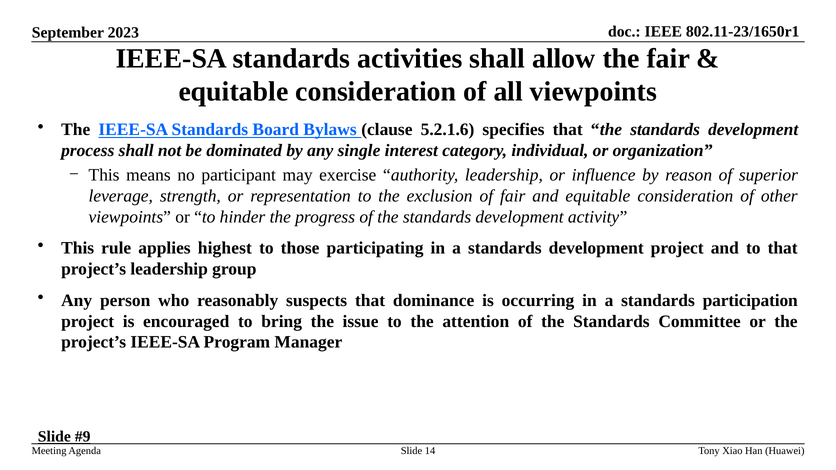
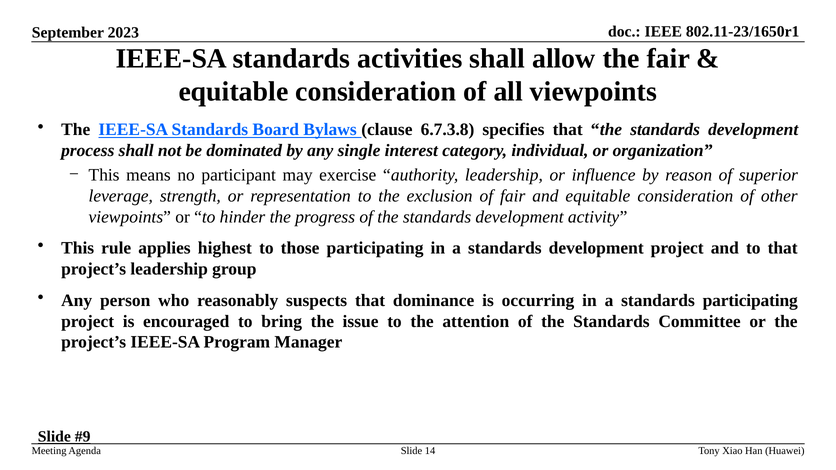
5.2.1.6: 5.2.1.6 -> 6.7.3.8
standards participation: participation -> participating
